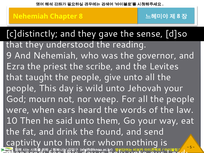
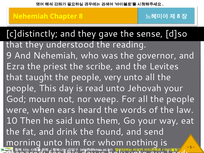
give: give -> very
wild: wild -> read
captivity: captivity -> morning
